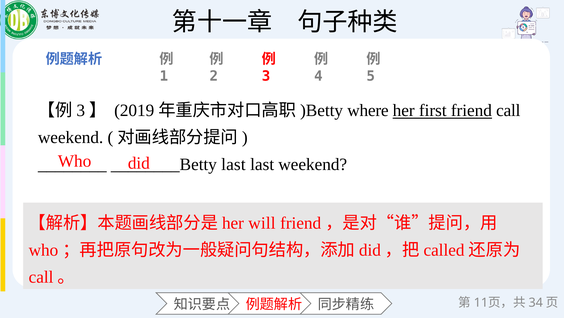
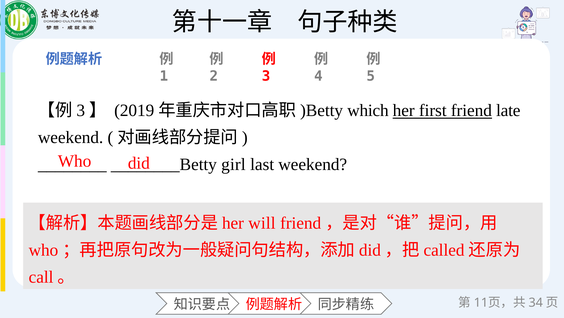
where: where -> which
call: call -> late
last at (233, 164): last -> girl
